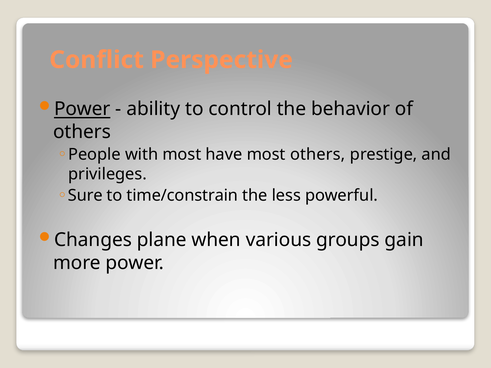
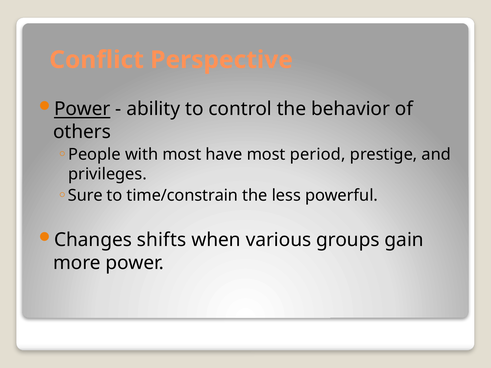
most others: others -> period
plane: plane -> shifts
